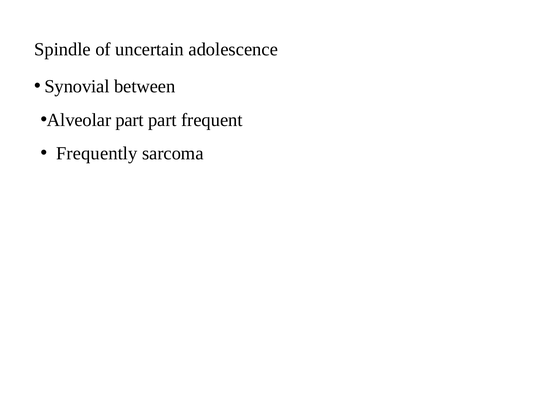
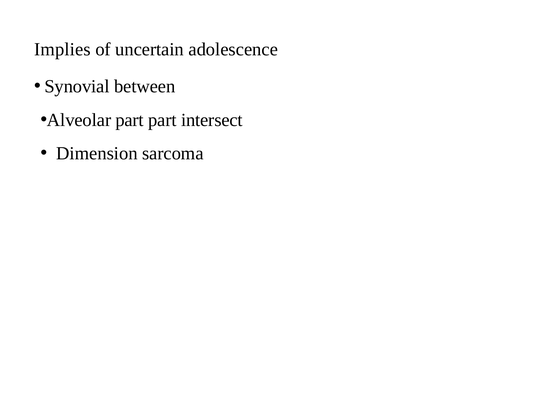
Spindle: Spindle -> Implies
frequent: frequent -> intersect
Frequently: Frequently -> Dimension
